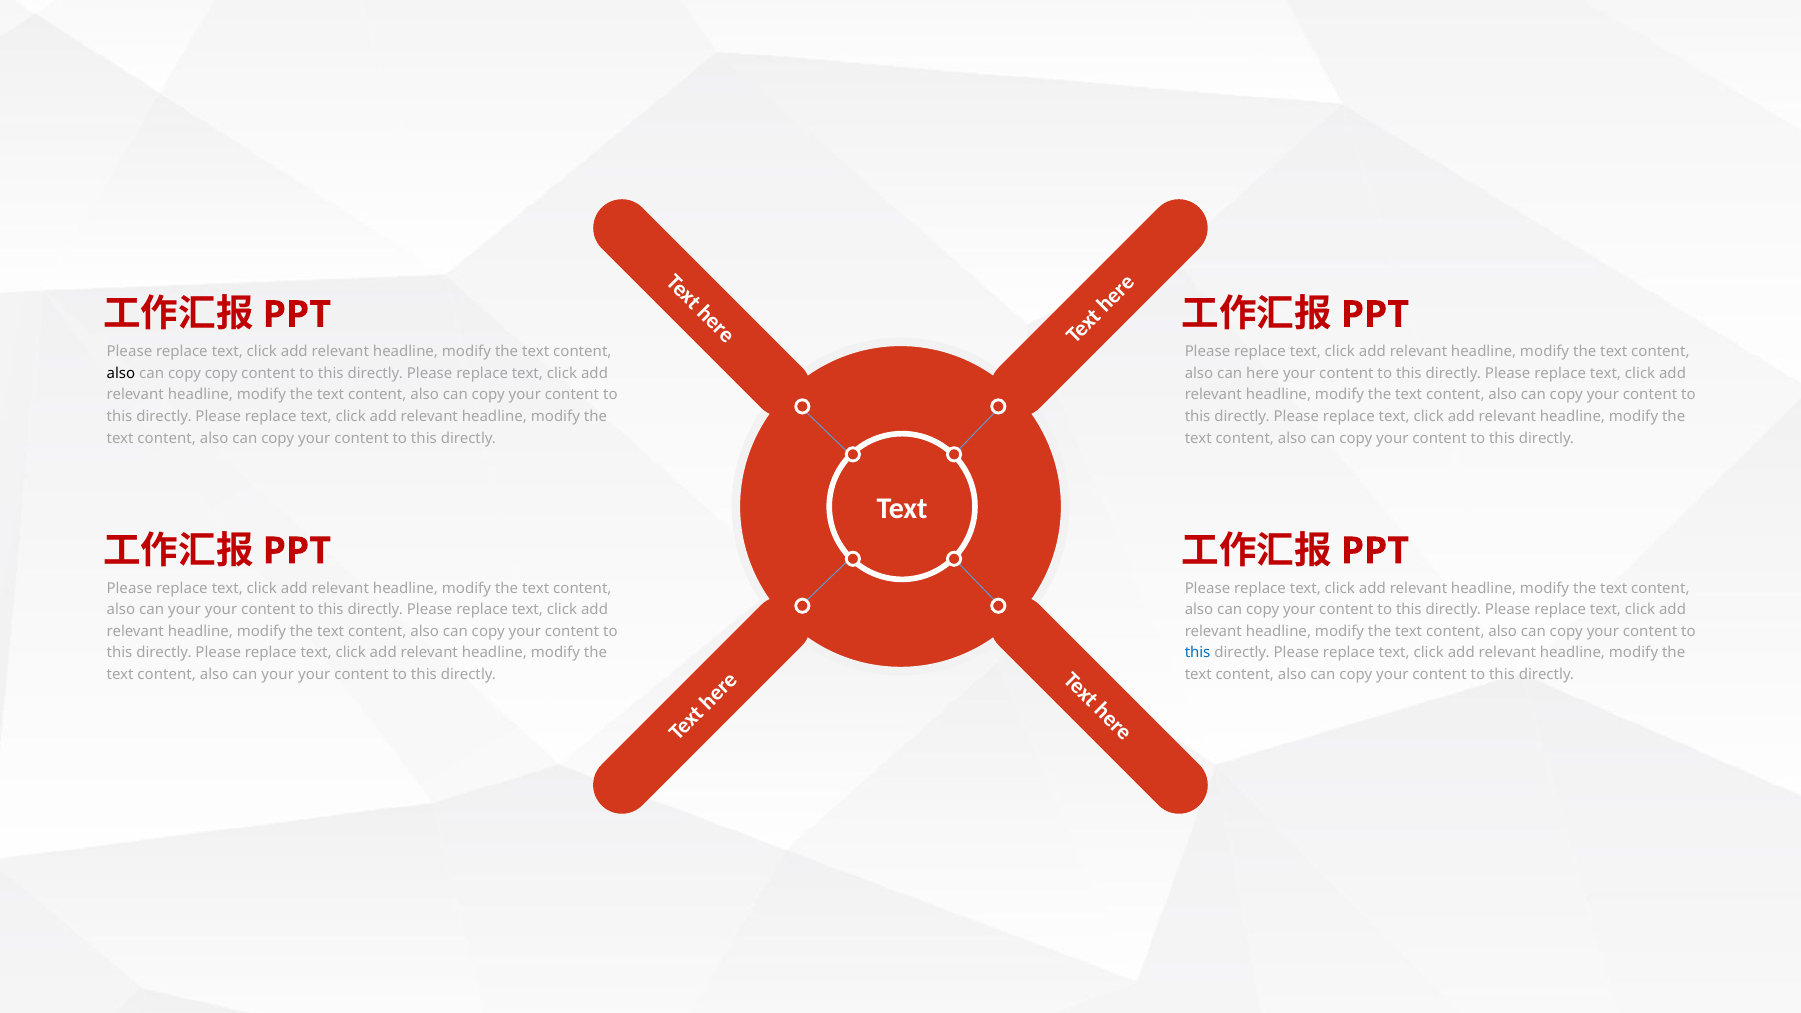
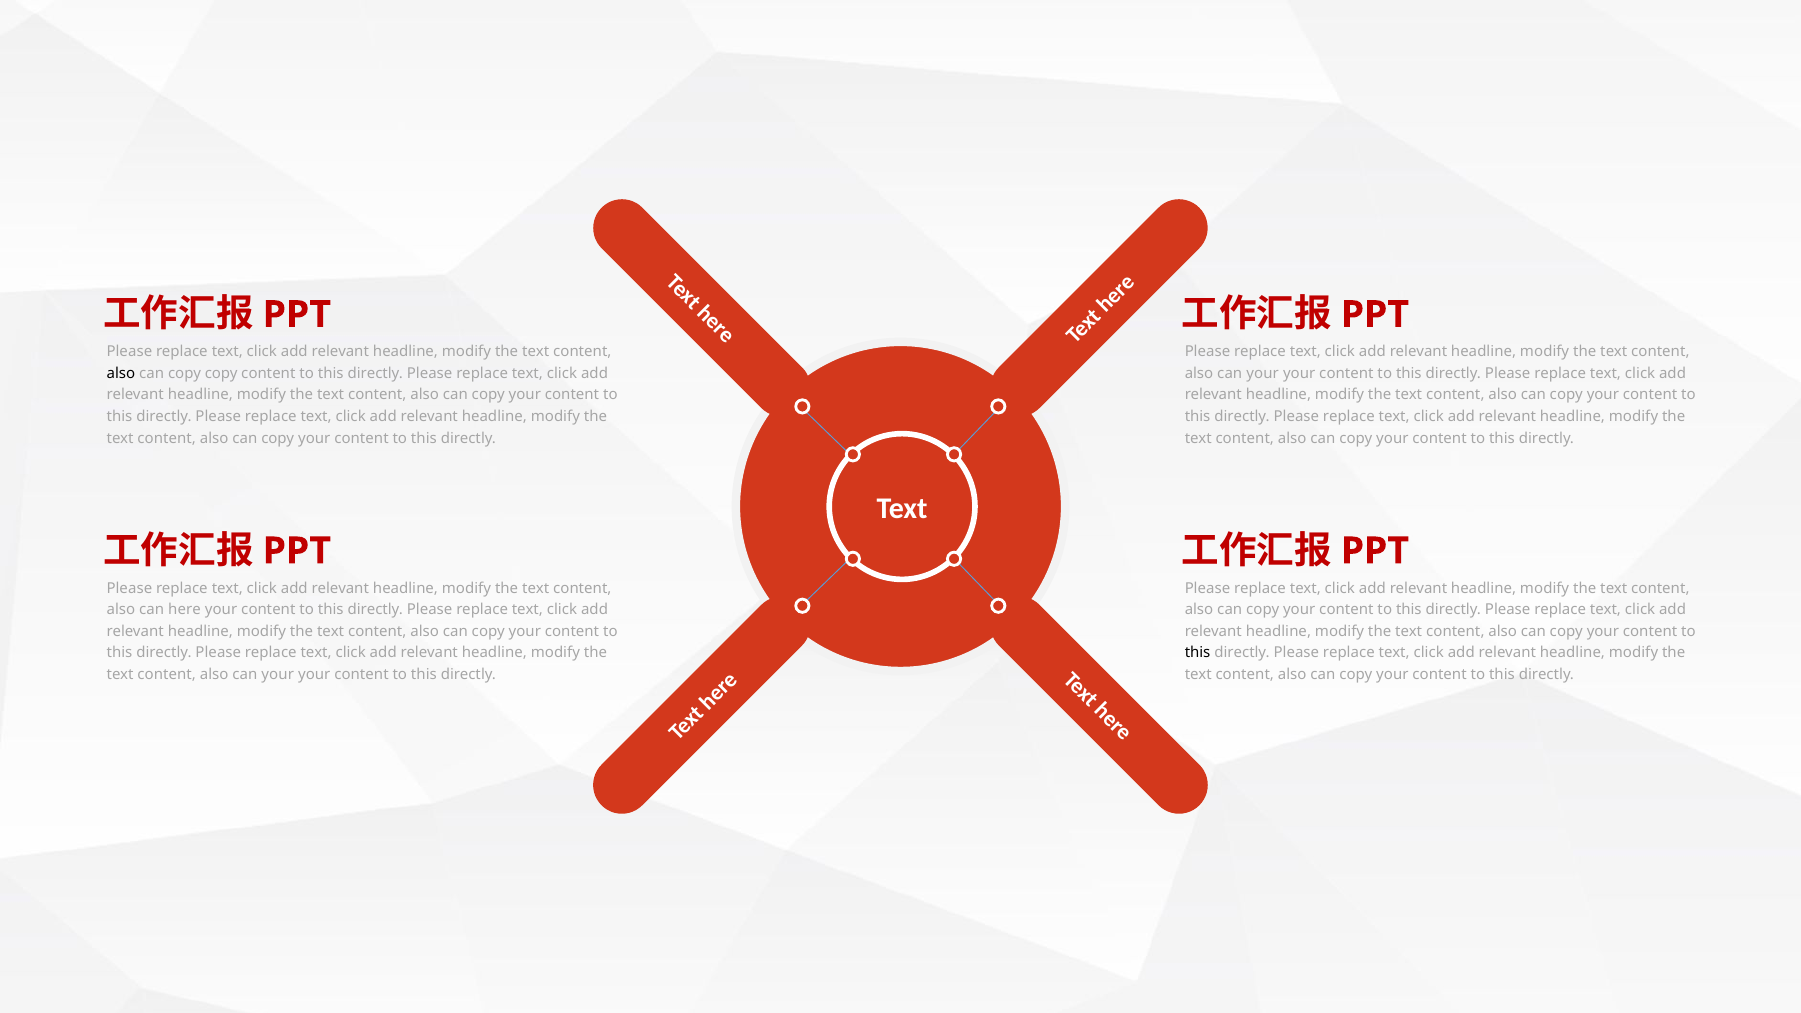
here at (1263, 374): here -> your
your at (185, 610): your -> here
this at (1198, 653) colour: blue -> black
